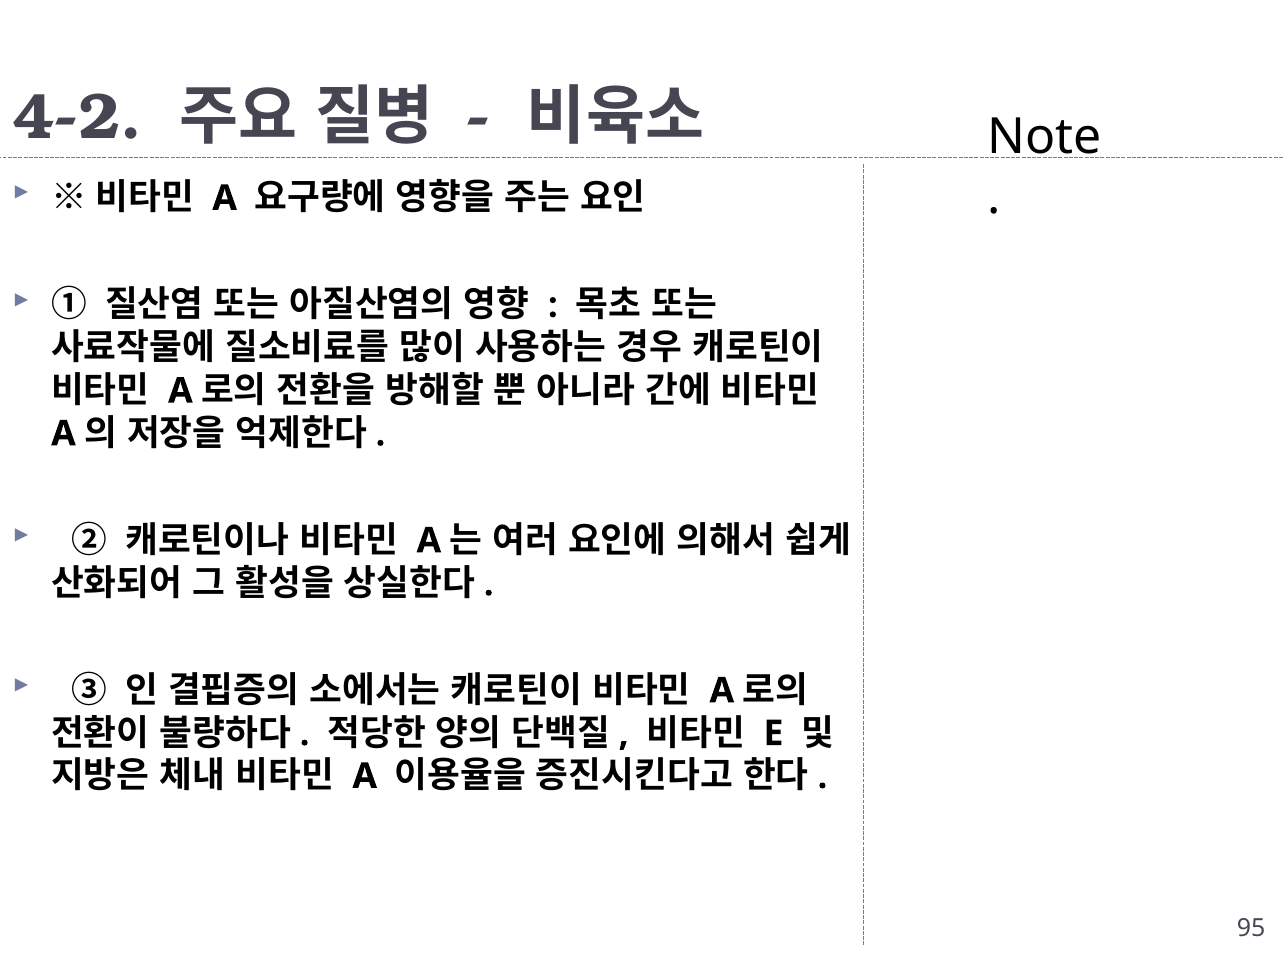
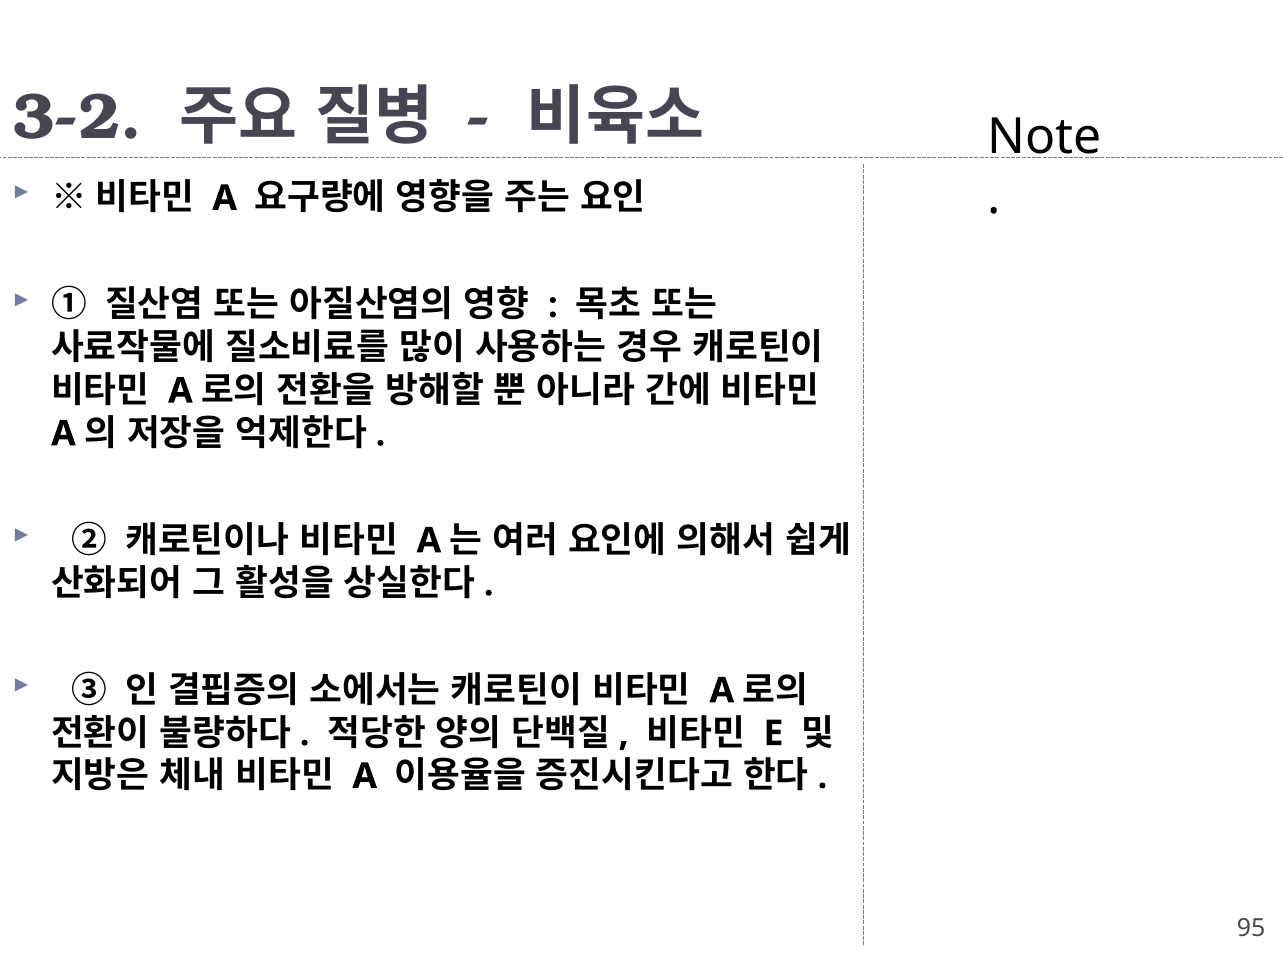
4-2: 4-2 -> 3-2
